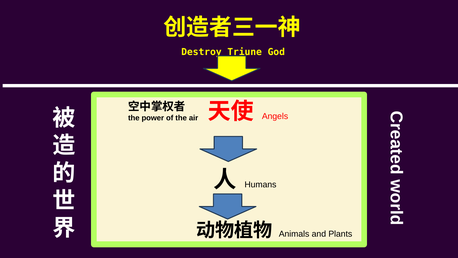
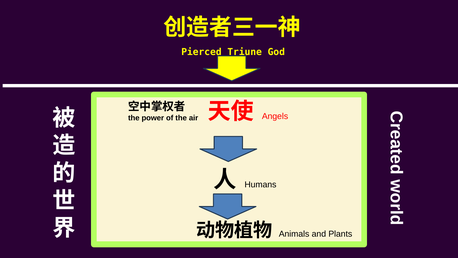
Destroy: Destroy -> Pierced
